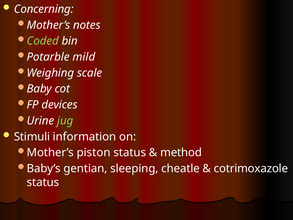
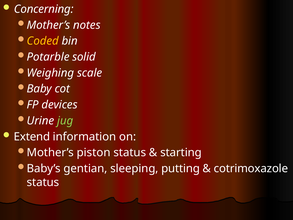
Coded colour: light green -> yellow
mild: mild -> solid
Stimuli: Stimuli -> Extend
method: method -> starting
cheatle: cheatle -> putting
